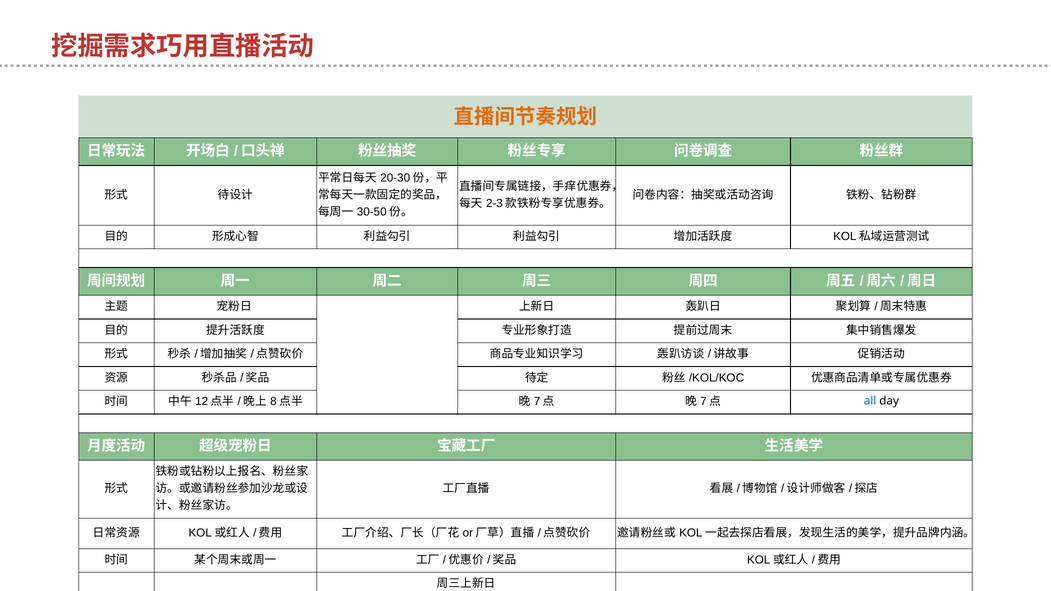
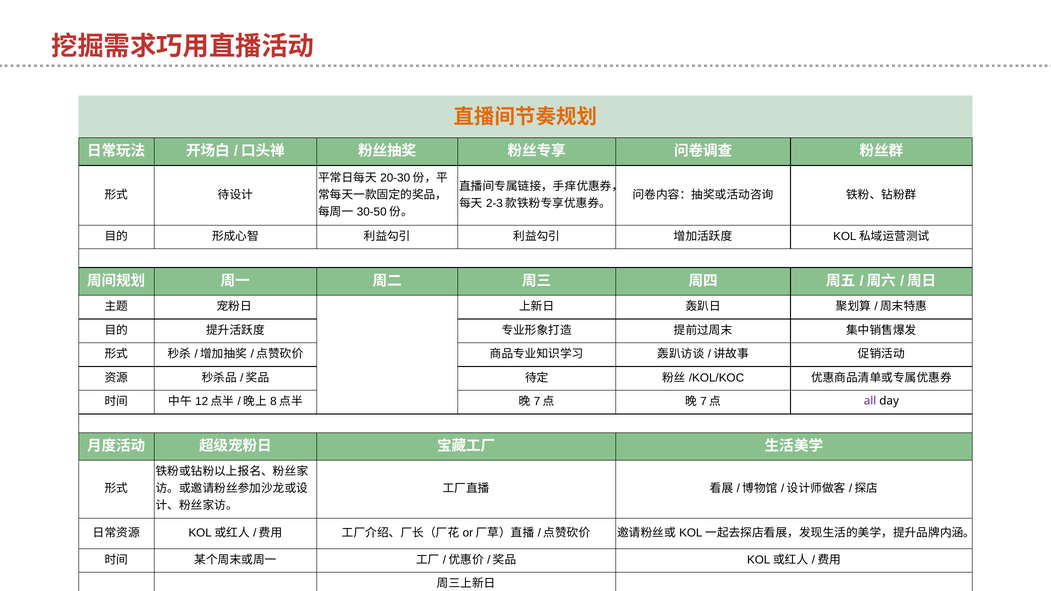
all colour: blue -> purple
